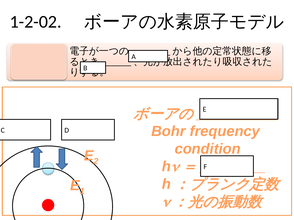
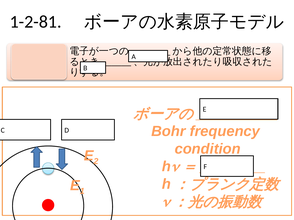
1-2-02: 1-2-02 -> 1-2-81
